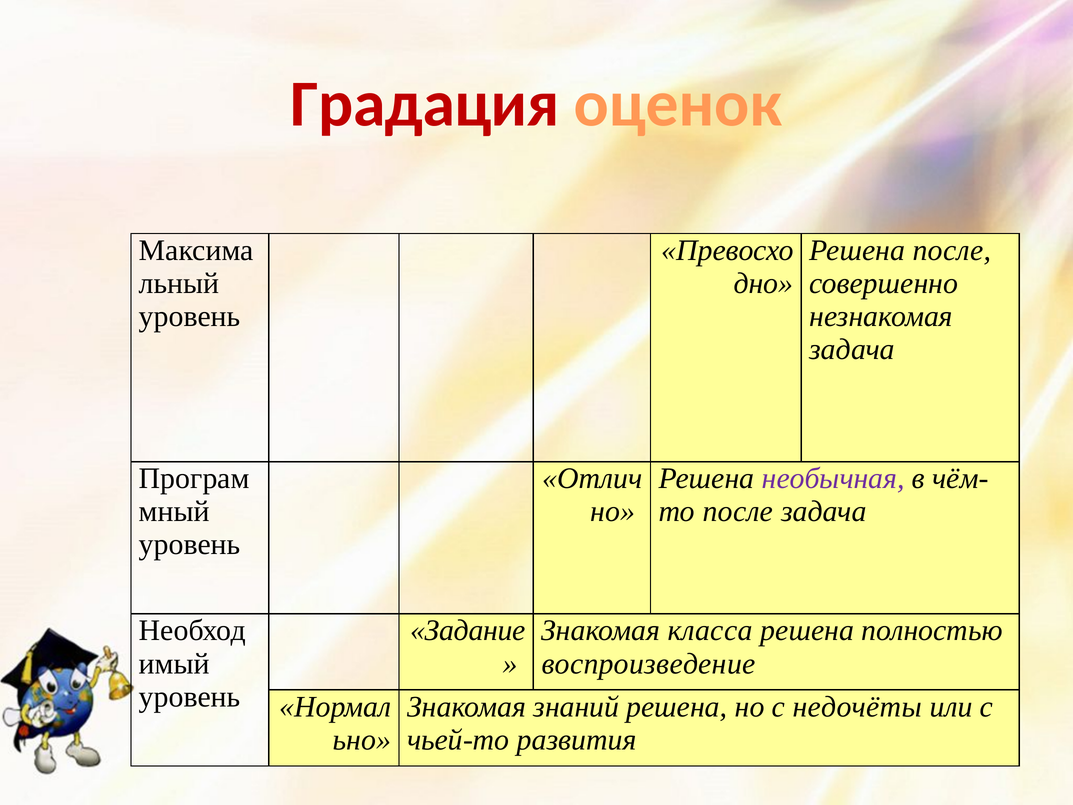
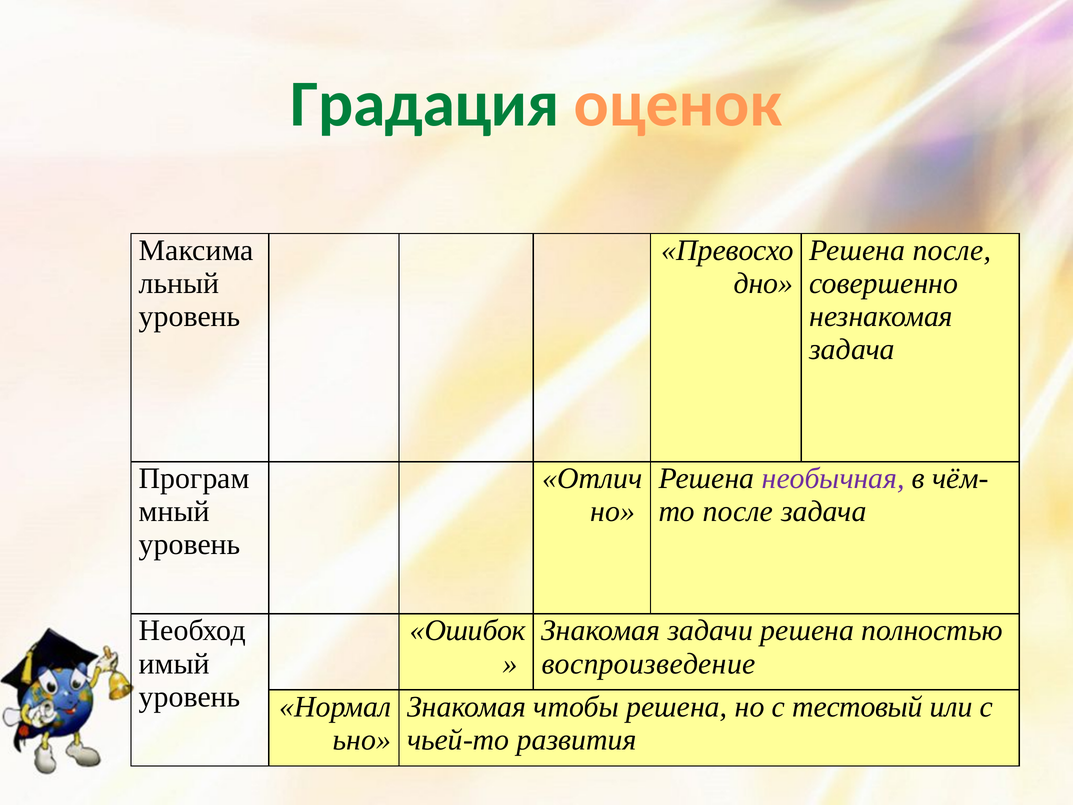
Градация colour: red -> green
Задание: Задание -> Ошибок
класса: класса -> задачи
знаний: знаний -> чтобы
недочёты: недочёты -> тестовый
